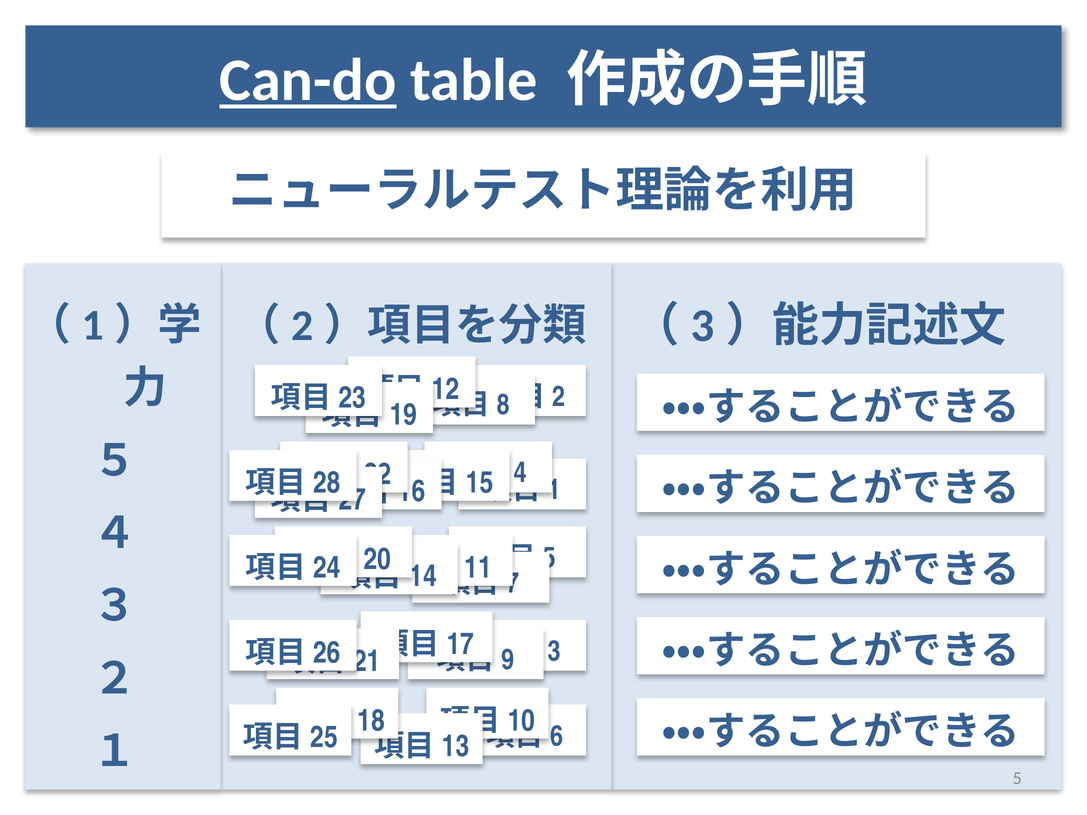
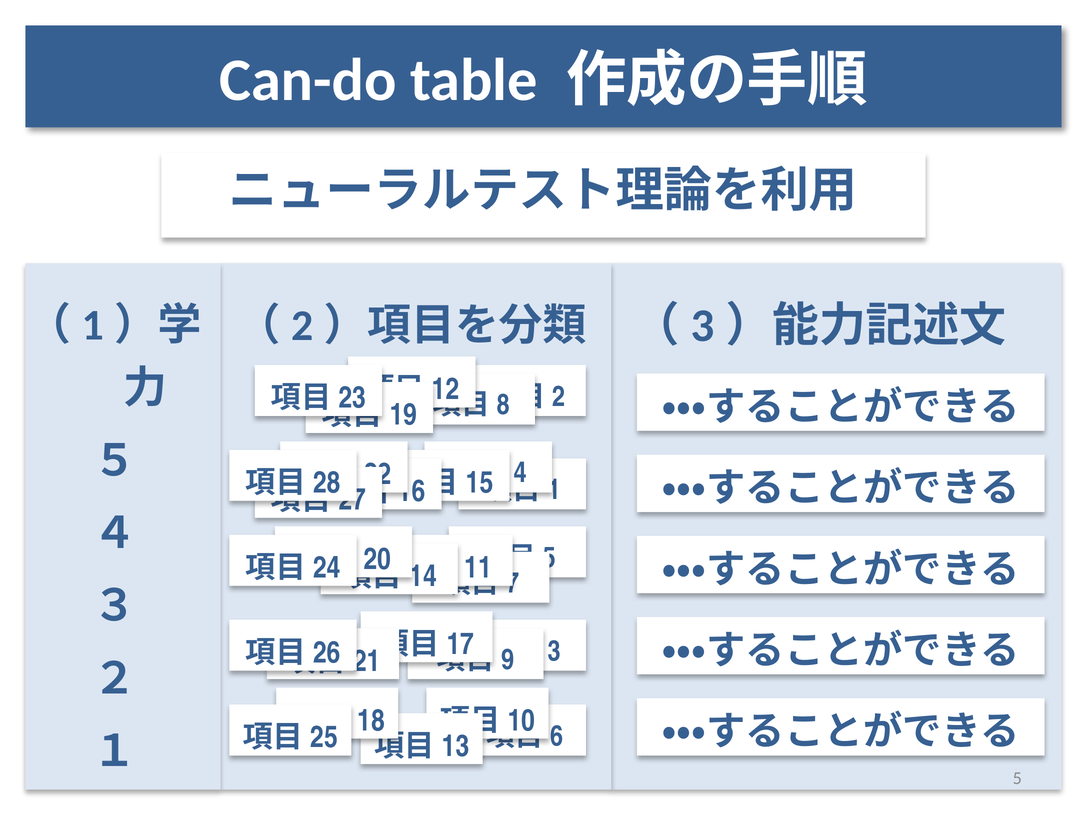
Can-do underline: present -> none
